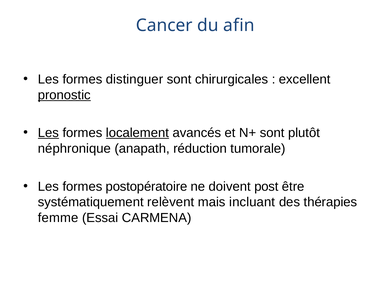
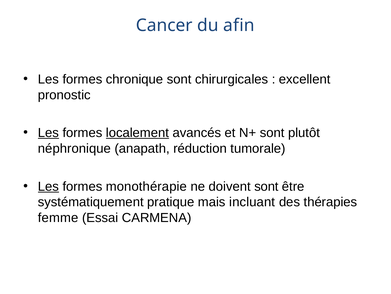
distinguer: distinguer -> chronique
pronostic underline: present -> none
Les at (48, 186) underline: none -> present
postopératoire: postopératoire -> monothérapie
doivent post: post -> sont
relèvent: relèvent -> pratique
